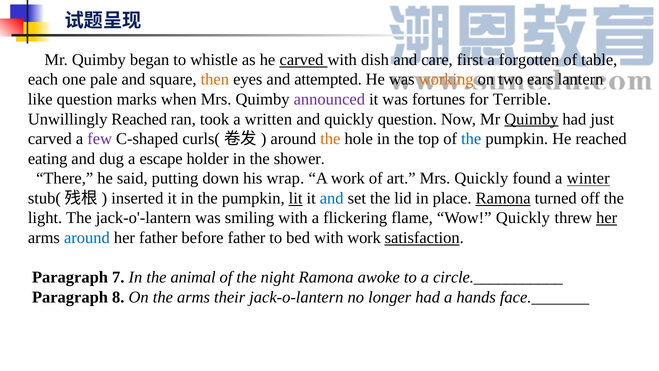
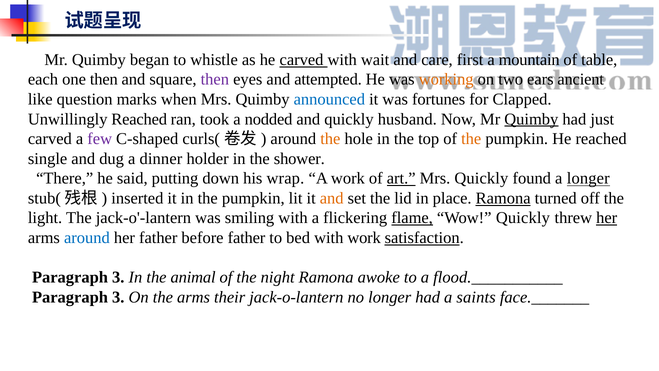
dish: dish -> wait
forgotten: forgotten -> mountain
one pale: pale -> then
then at (215, 79) colour: orange -> purple
lantern: lantern -> ancient
announced colour: purple -> blue
Terrible: Terrible -> Clapped
written: written -> nodded
quickly question: question -> husband
the at (471, 139) colour: blue -> orange
eating: eating -> single
escape: escape -> dinner
art underline: none -> present
a winter: winter -> longer
lit underline: present -> none
and at (332, 198) colour: blue -> orange
flame underline: none -> present
7 at (118, 277): 7 -> 3
circle.___________: circle.___________ -> flood.___________
8 at (118, 297): 8 -> 3
hands: hands -> saints
